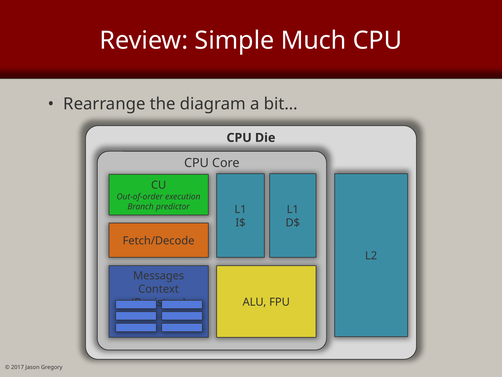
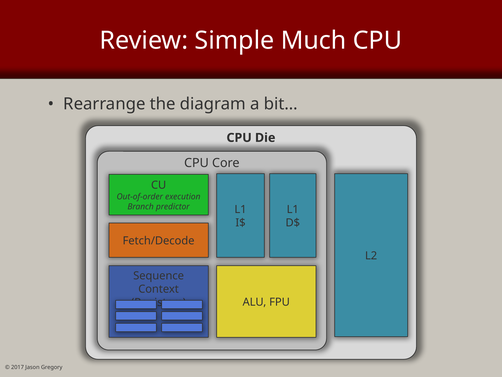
Messages: Messages -> Sequence
